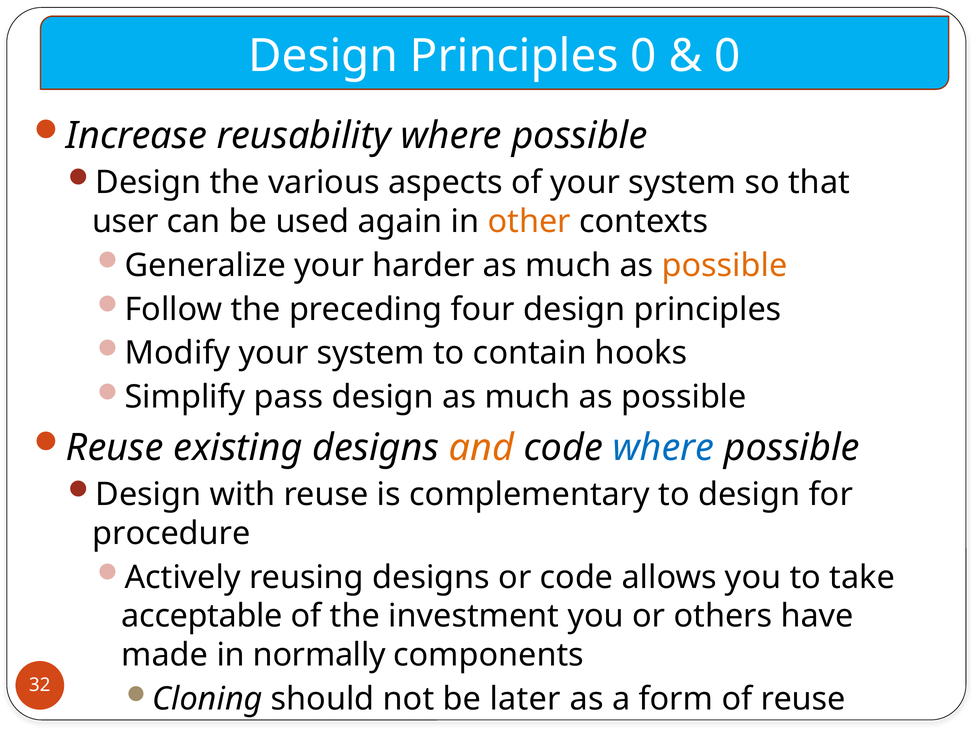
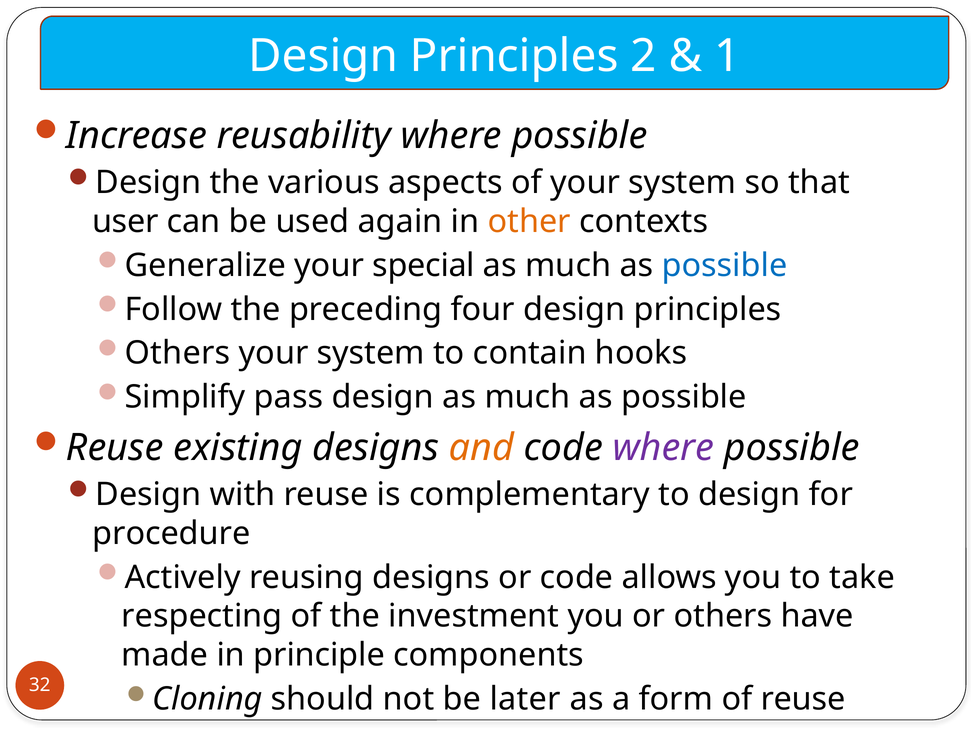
Principles 0: 0 -> 2
0 at (727, 56): 0 -> 1
harder: harder -> special
possible at (724, 265) colour: orange -> blue
Modify at (178, 353): Modify -> Others
where at (663, 447) colour: blue -> purple
acceptable: acceptable -> respecting
normally: normally -> principle
